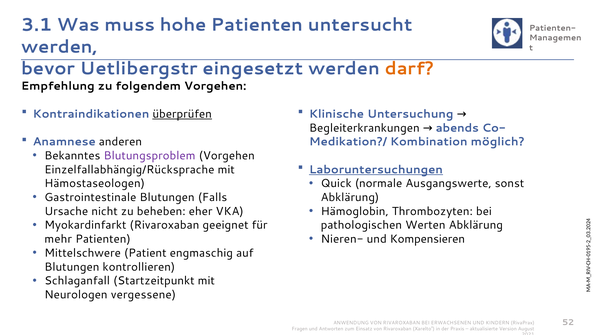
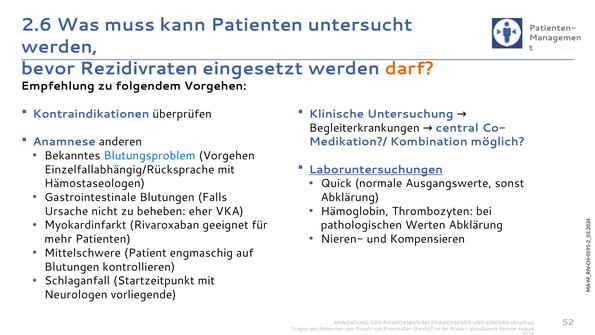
3.1: 3.1 -> 2.6
hohe: hohe -> kann
Uetlibergstr: Uetlibergstr -> Rezidivraten
überprüfen underline: present -> none
abends: abends -> central
Blutungsproblem colour: purple -> blue
vergessene: vergessene -> vorliegende
